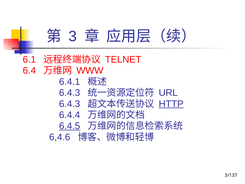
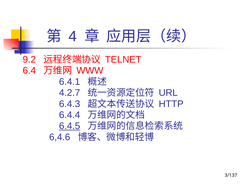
3: 3 -> 4
6.1: 6.1 -> 9.2
6.4.3 at (70, 93): 6.4.3 -> 4.2.7
HTTP underline: present -> none
